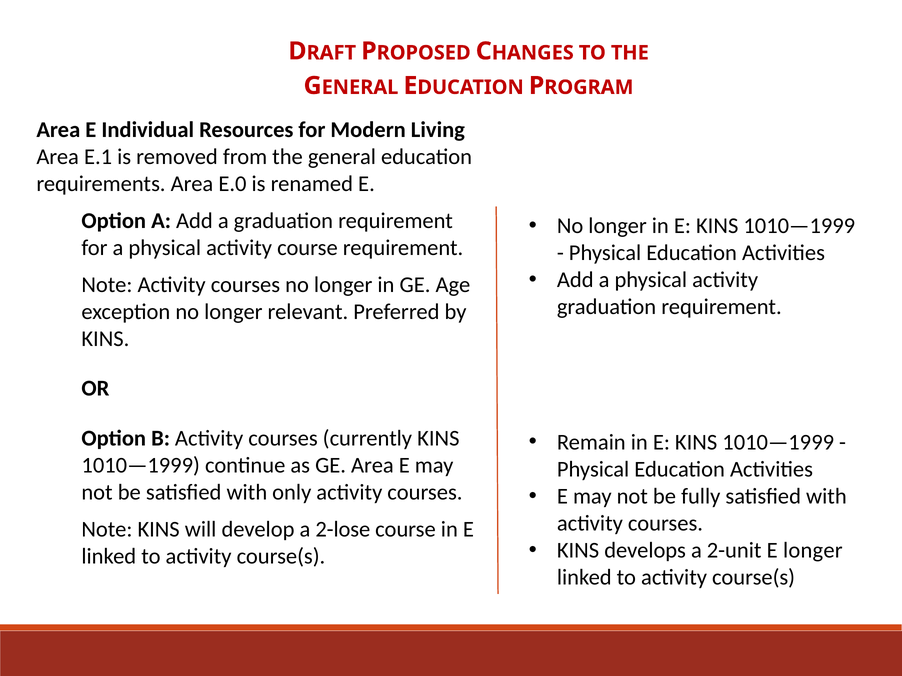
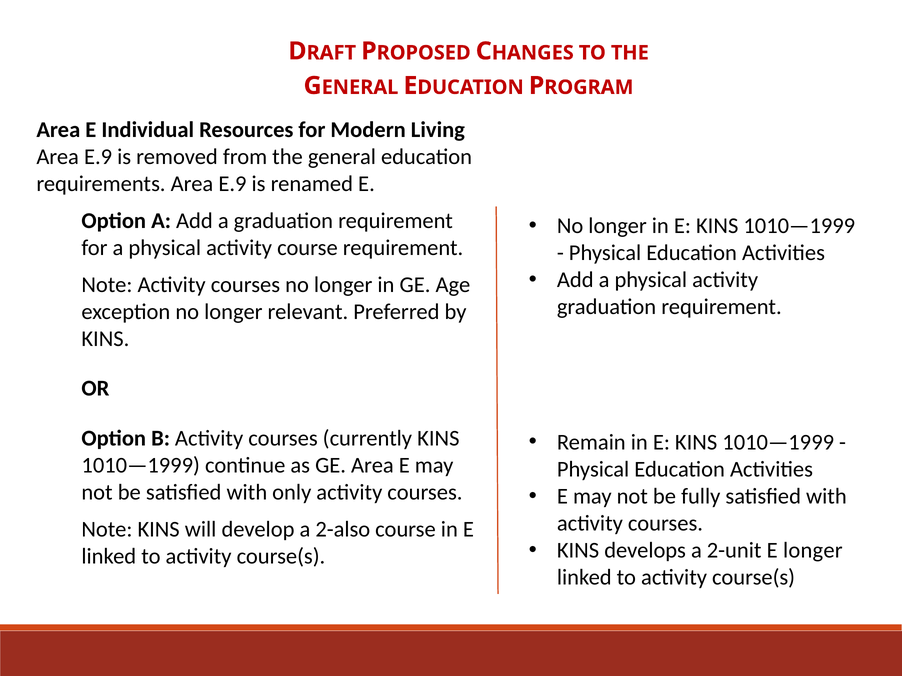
E.1 at (98, 157): E.1 -> E.9
requirements Area E.0: E.0 -> E.9
2-lose: 2-lose -> 2-also
